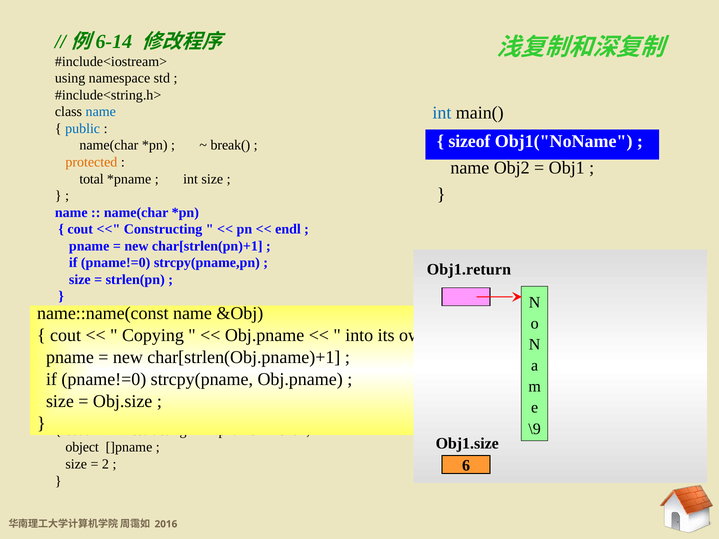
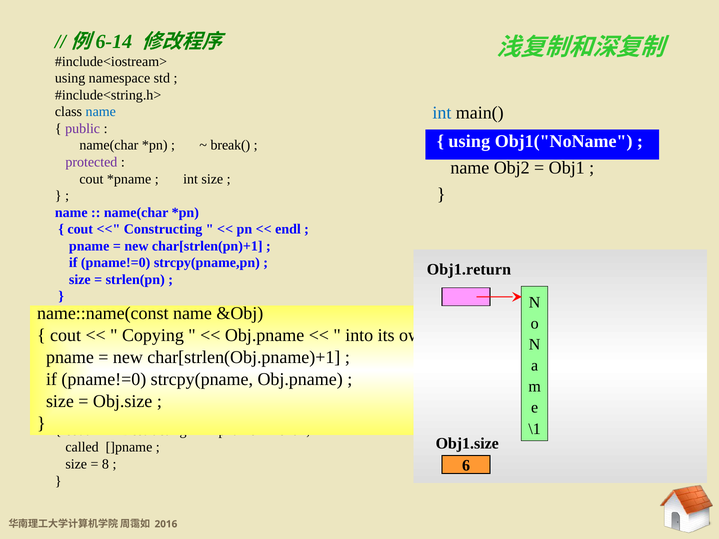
public colour: blue -> purple
sizeof at (469, 141): sizeof -> using
protected colour: orange -> purple
total at (92, 179): total -> cout
\9: \9 -> \1
object: object -> called
2: 2 -> 8
